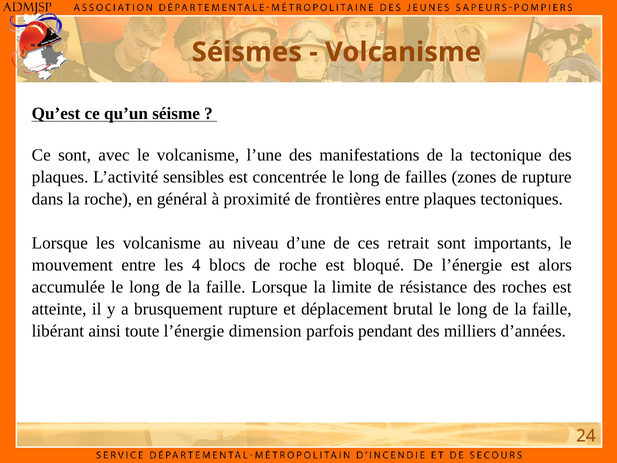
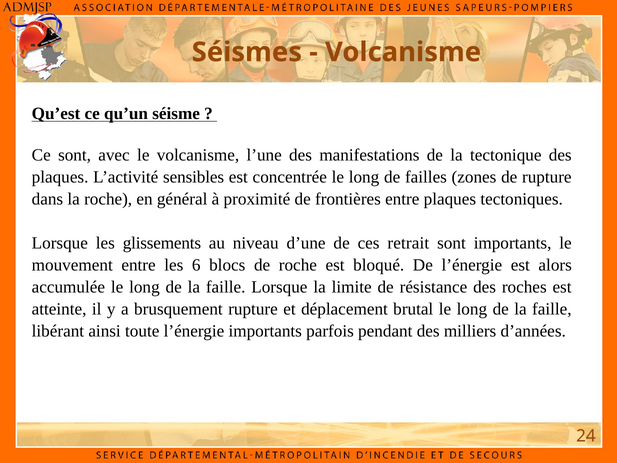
les volcanisme: volcanisme -> glissements
4: 4 -> 6
l’énergie dimension: dimension -> importants
